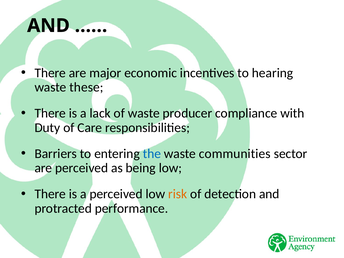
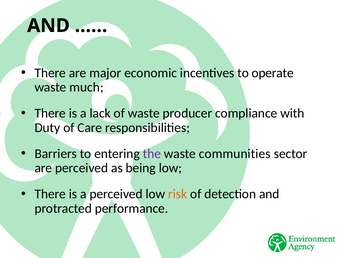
hearing: hearing -> operate
these: these -> much
the colour: blue -> purple
